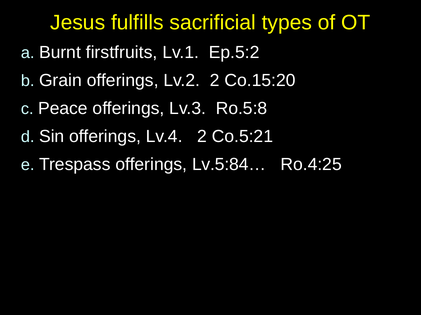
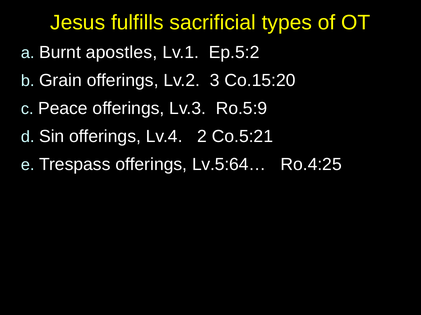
firstfruits: firstfruits -> apostles
Lv.2 2: 2 -> 3
Ro.5:8: Ro.5:8 -> Ro.5:9
Lv.5:84…: Lv.5:84… -> Lv.5:64…
